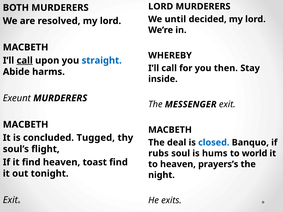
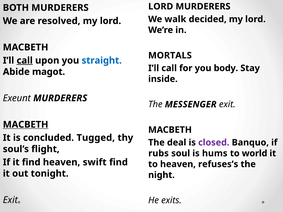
until: until -> walk
WHEREBY: WHEREBY -> MORTALS
then: then -> body
harms: harms -> magot
MACBETH at (26, 125) underline: none -> present
closed colour: blue -> purple
toast: toast -> swift
prayers’s: prayers’s -> refuses’s
